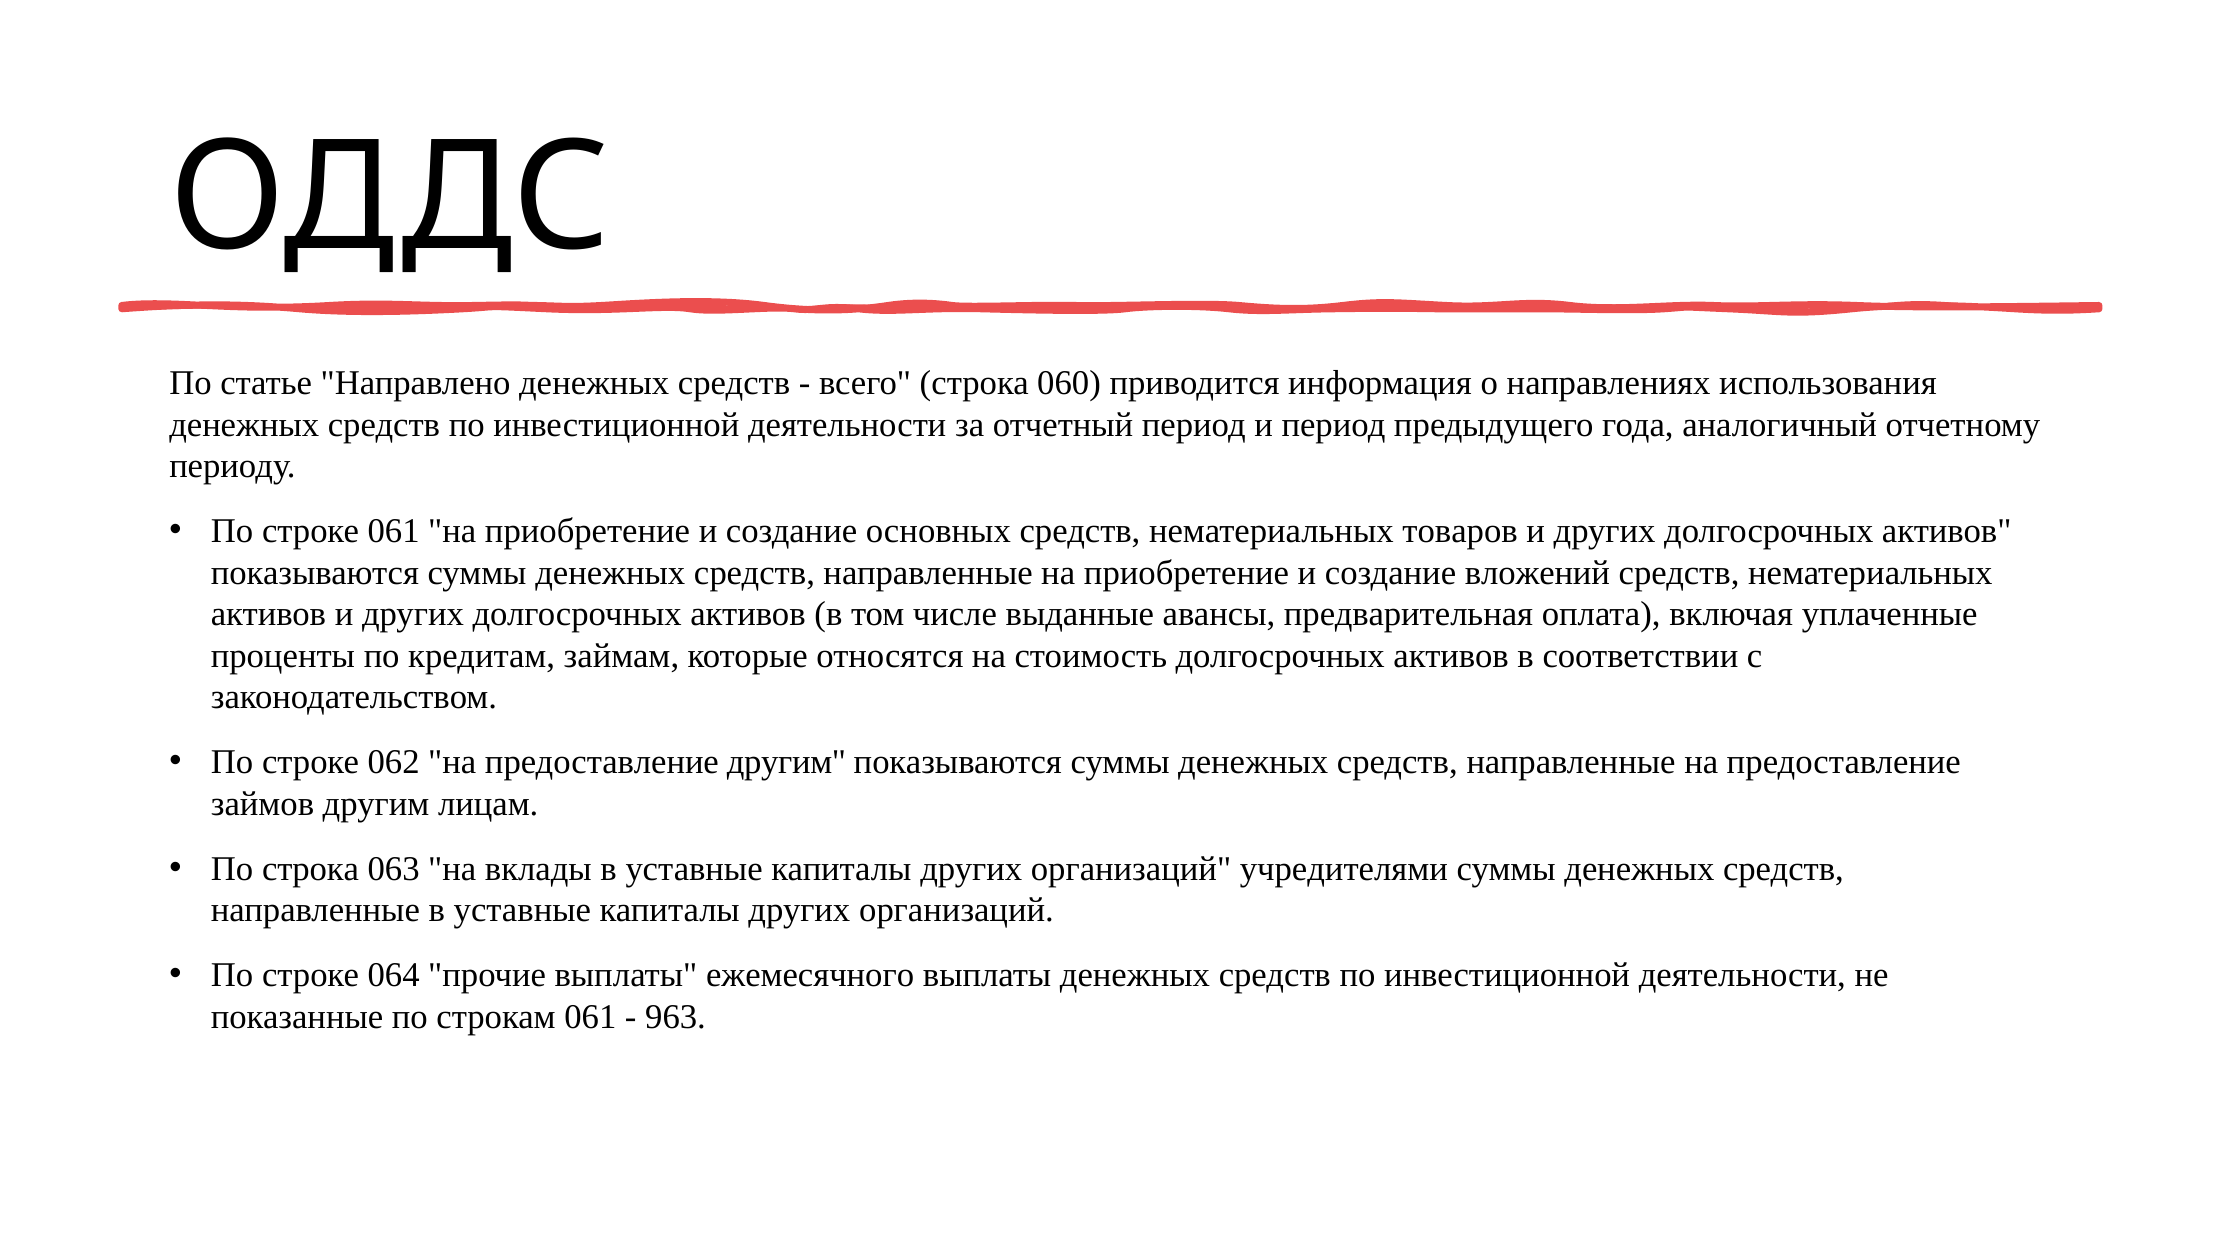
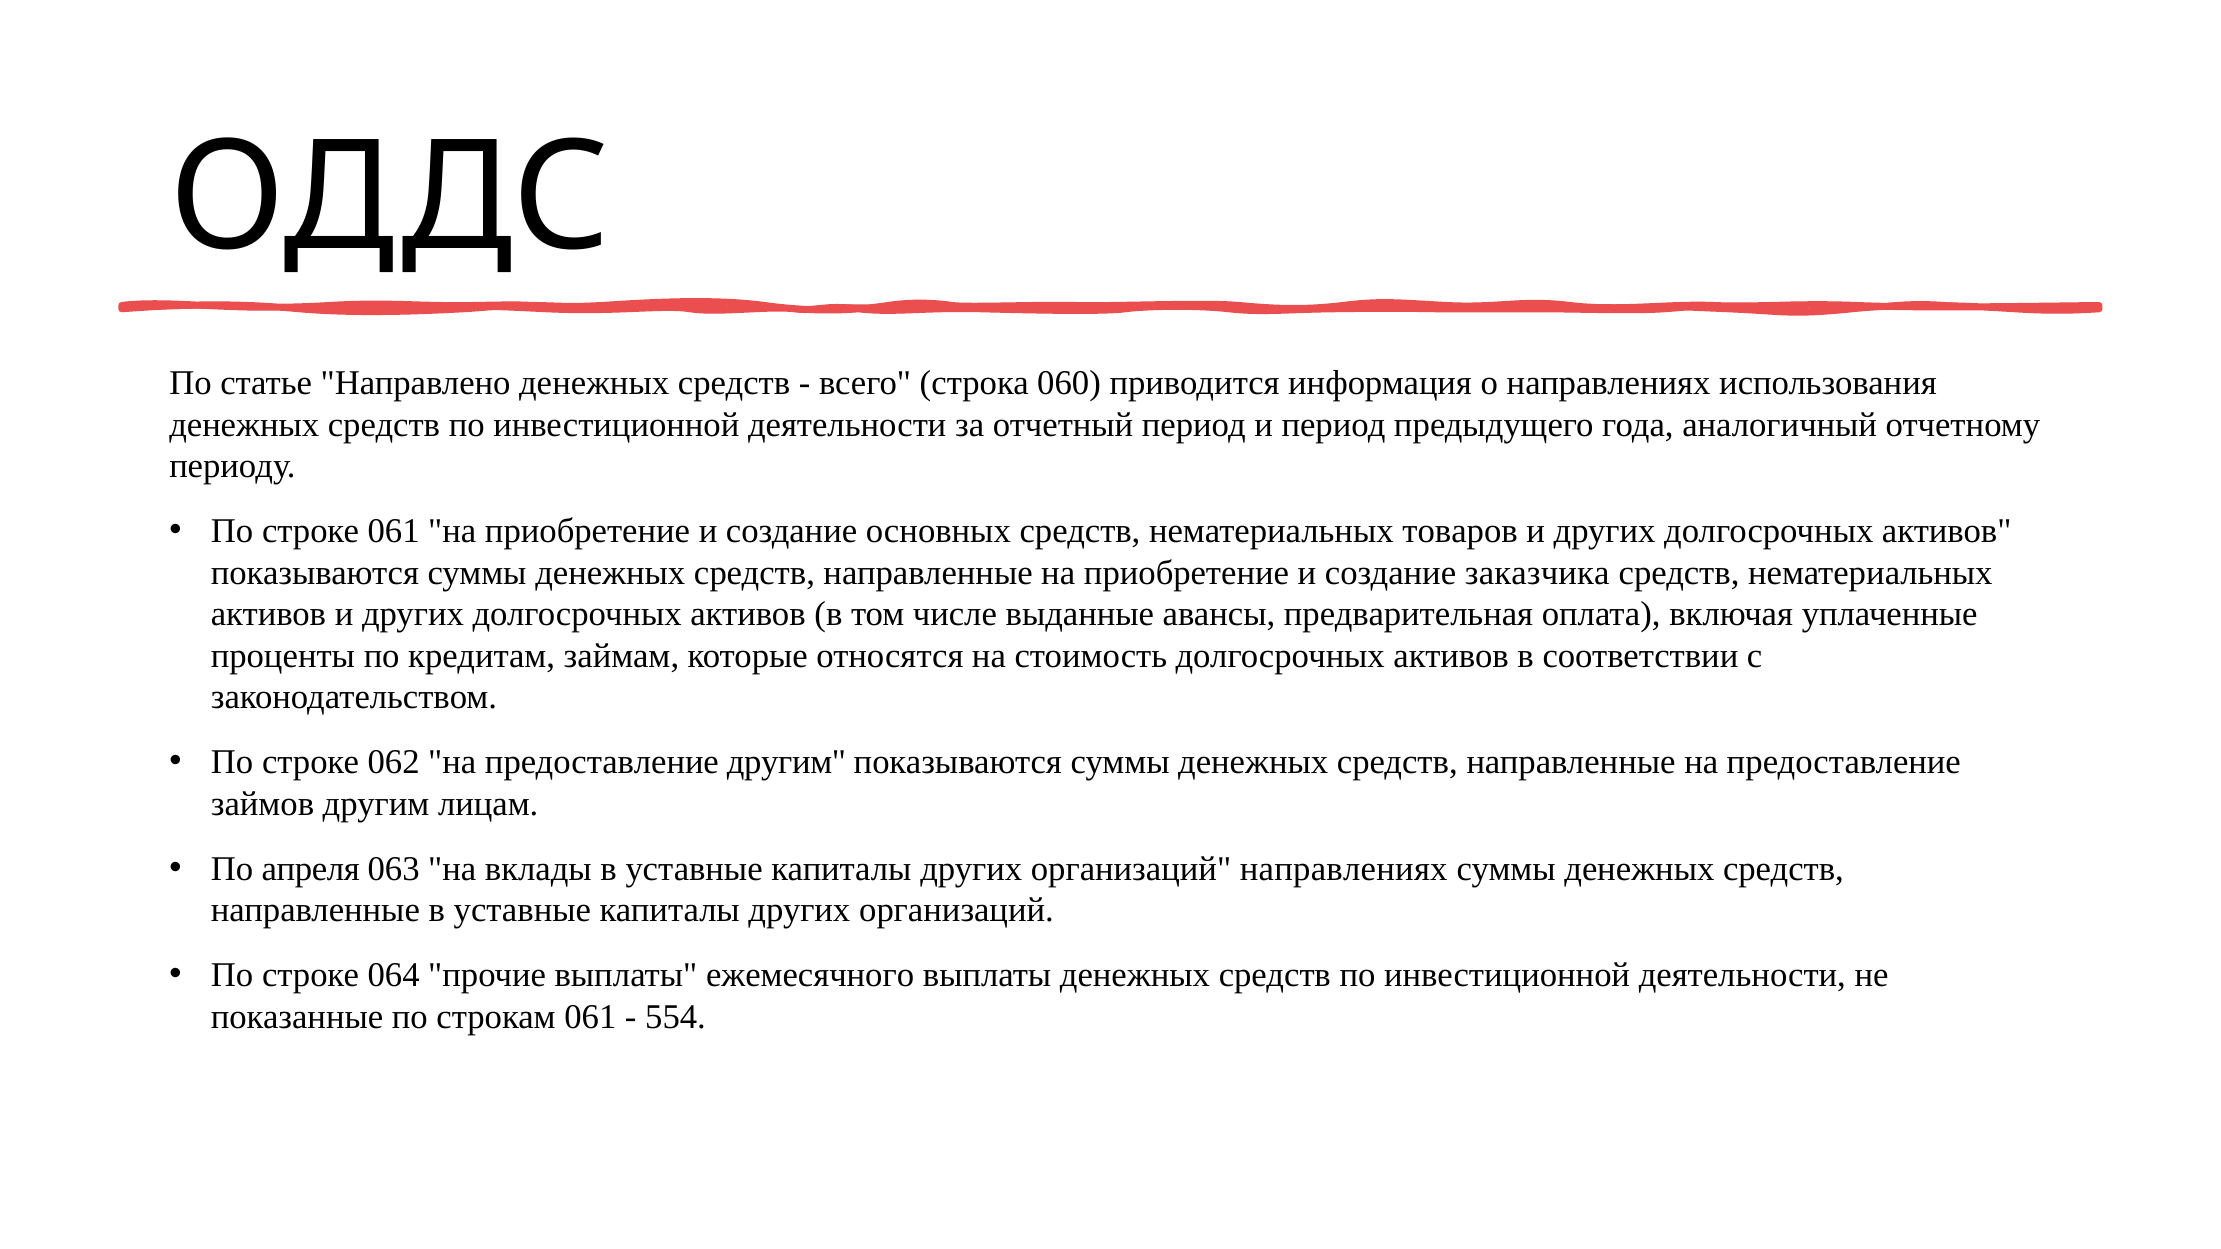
вложений: вложений -> заказчика
По строка: строка -> апреля
организаций учредителями: учредителями -> направлениях
963: 963 -> 554
